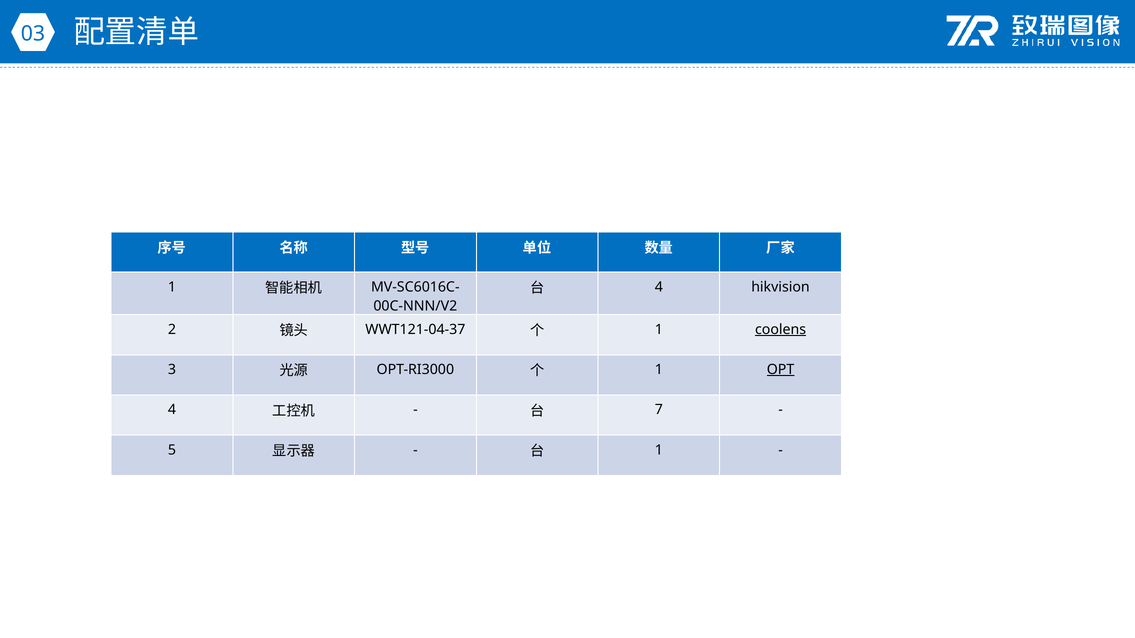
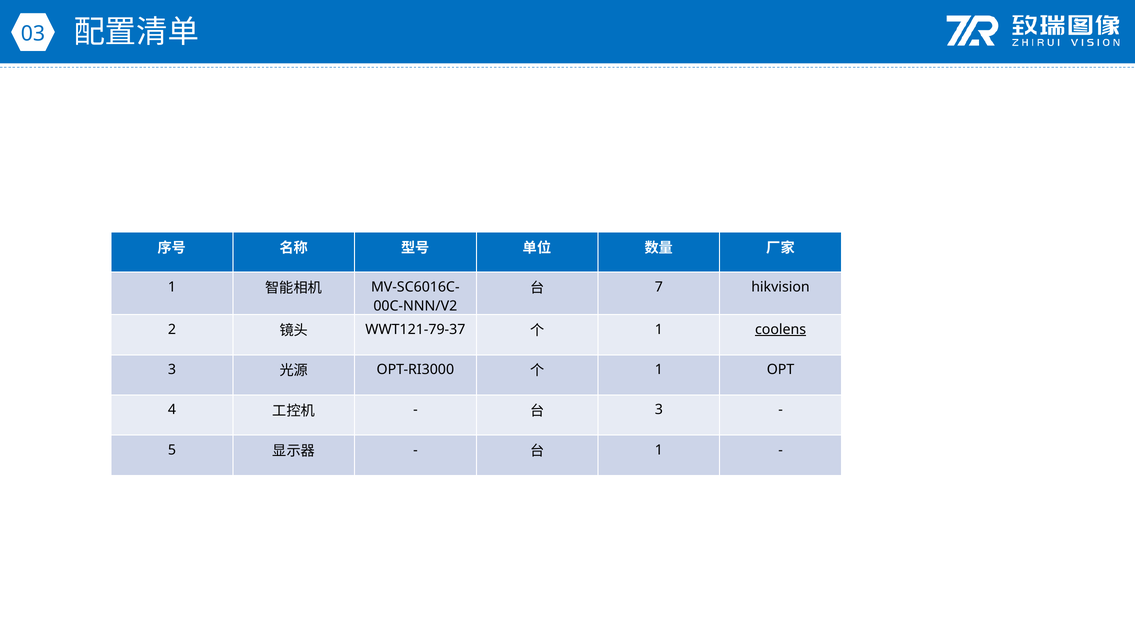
4 at (659, 287): 4 -> 7
WWT121-04-37: WWT121-04-37 -> WWT121-79-37
OPT underline: present -> none
7 at (659, 410): 7 -> 3
